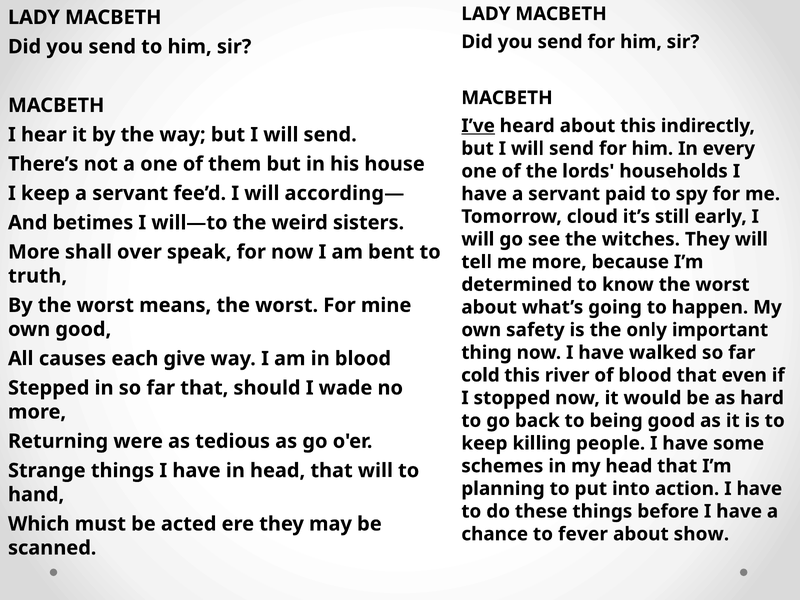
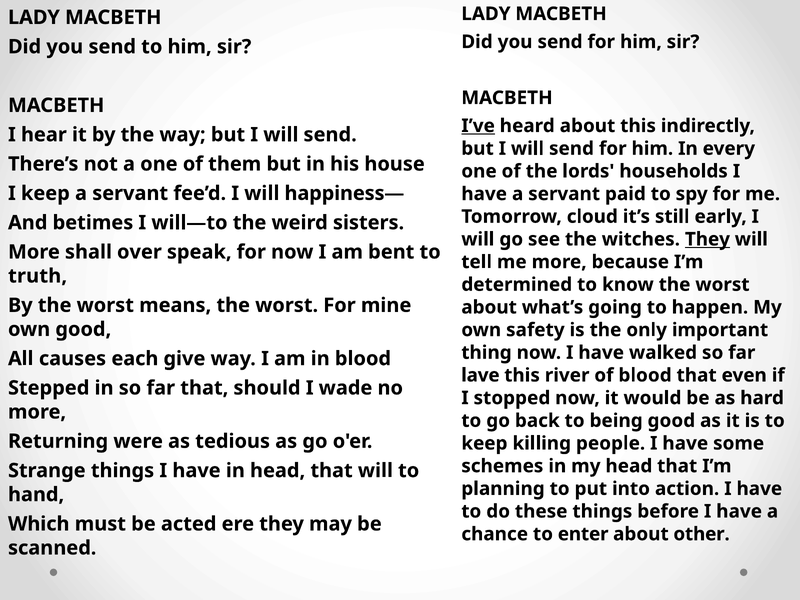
according—: according— -> happiness—
They at (707, 239) underline: none -> present
cold: cold -> lave
fever: fever -> enter
show: show -> other
